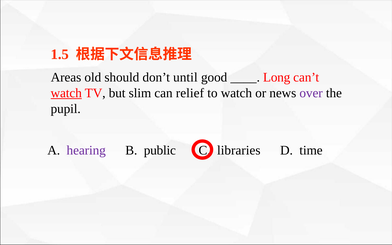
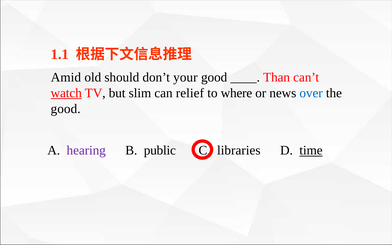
1.5: 1.5 -> 1.1
Areas: Areas -> Amid
until: until -> your
Long: Long -> Than
to watch: watch -> where
over colour: purple -> blue
pupil at (66, 109): pupil -> good
time underline: none -> present
